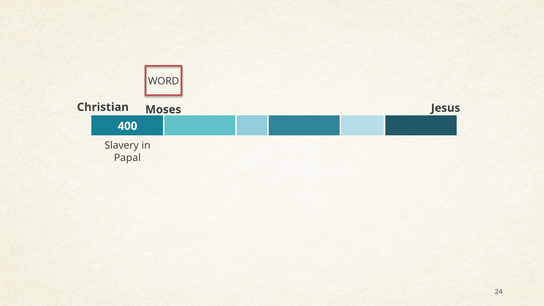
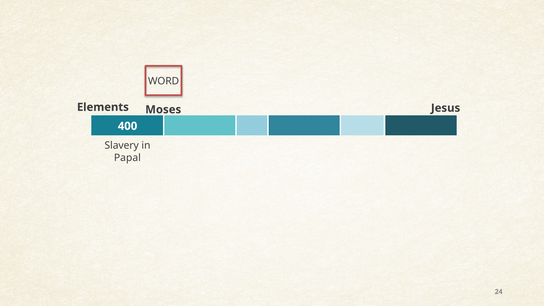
Christian: Christian -> Elements
